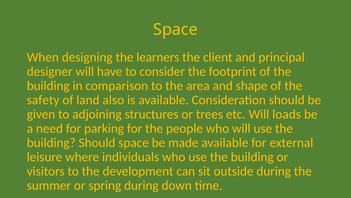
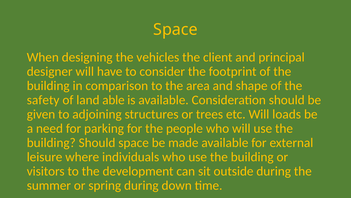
learners: learners -> vehicles
also: also -> able
